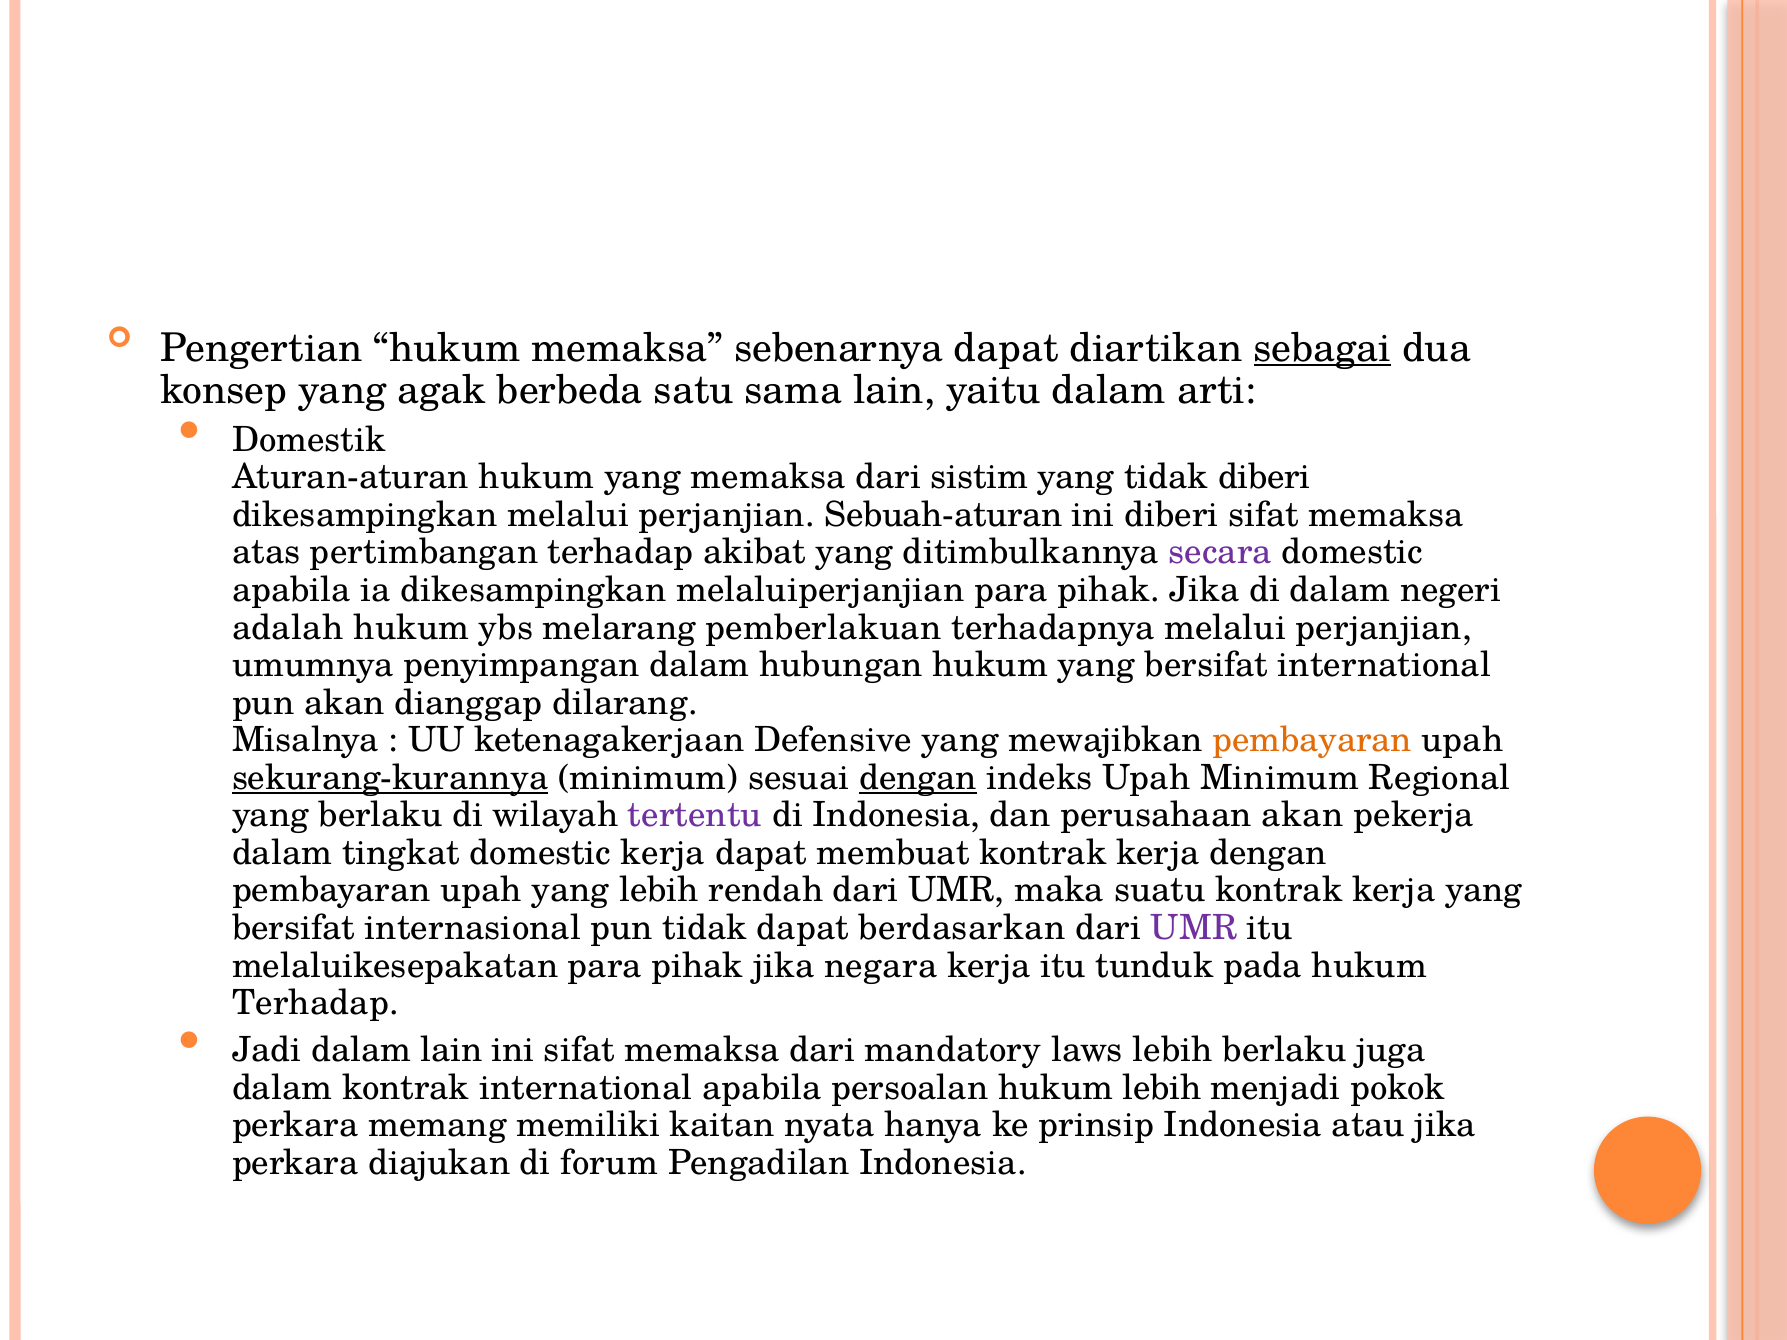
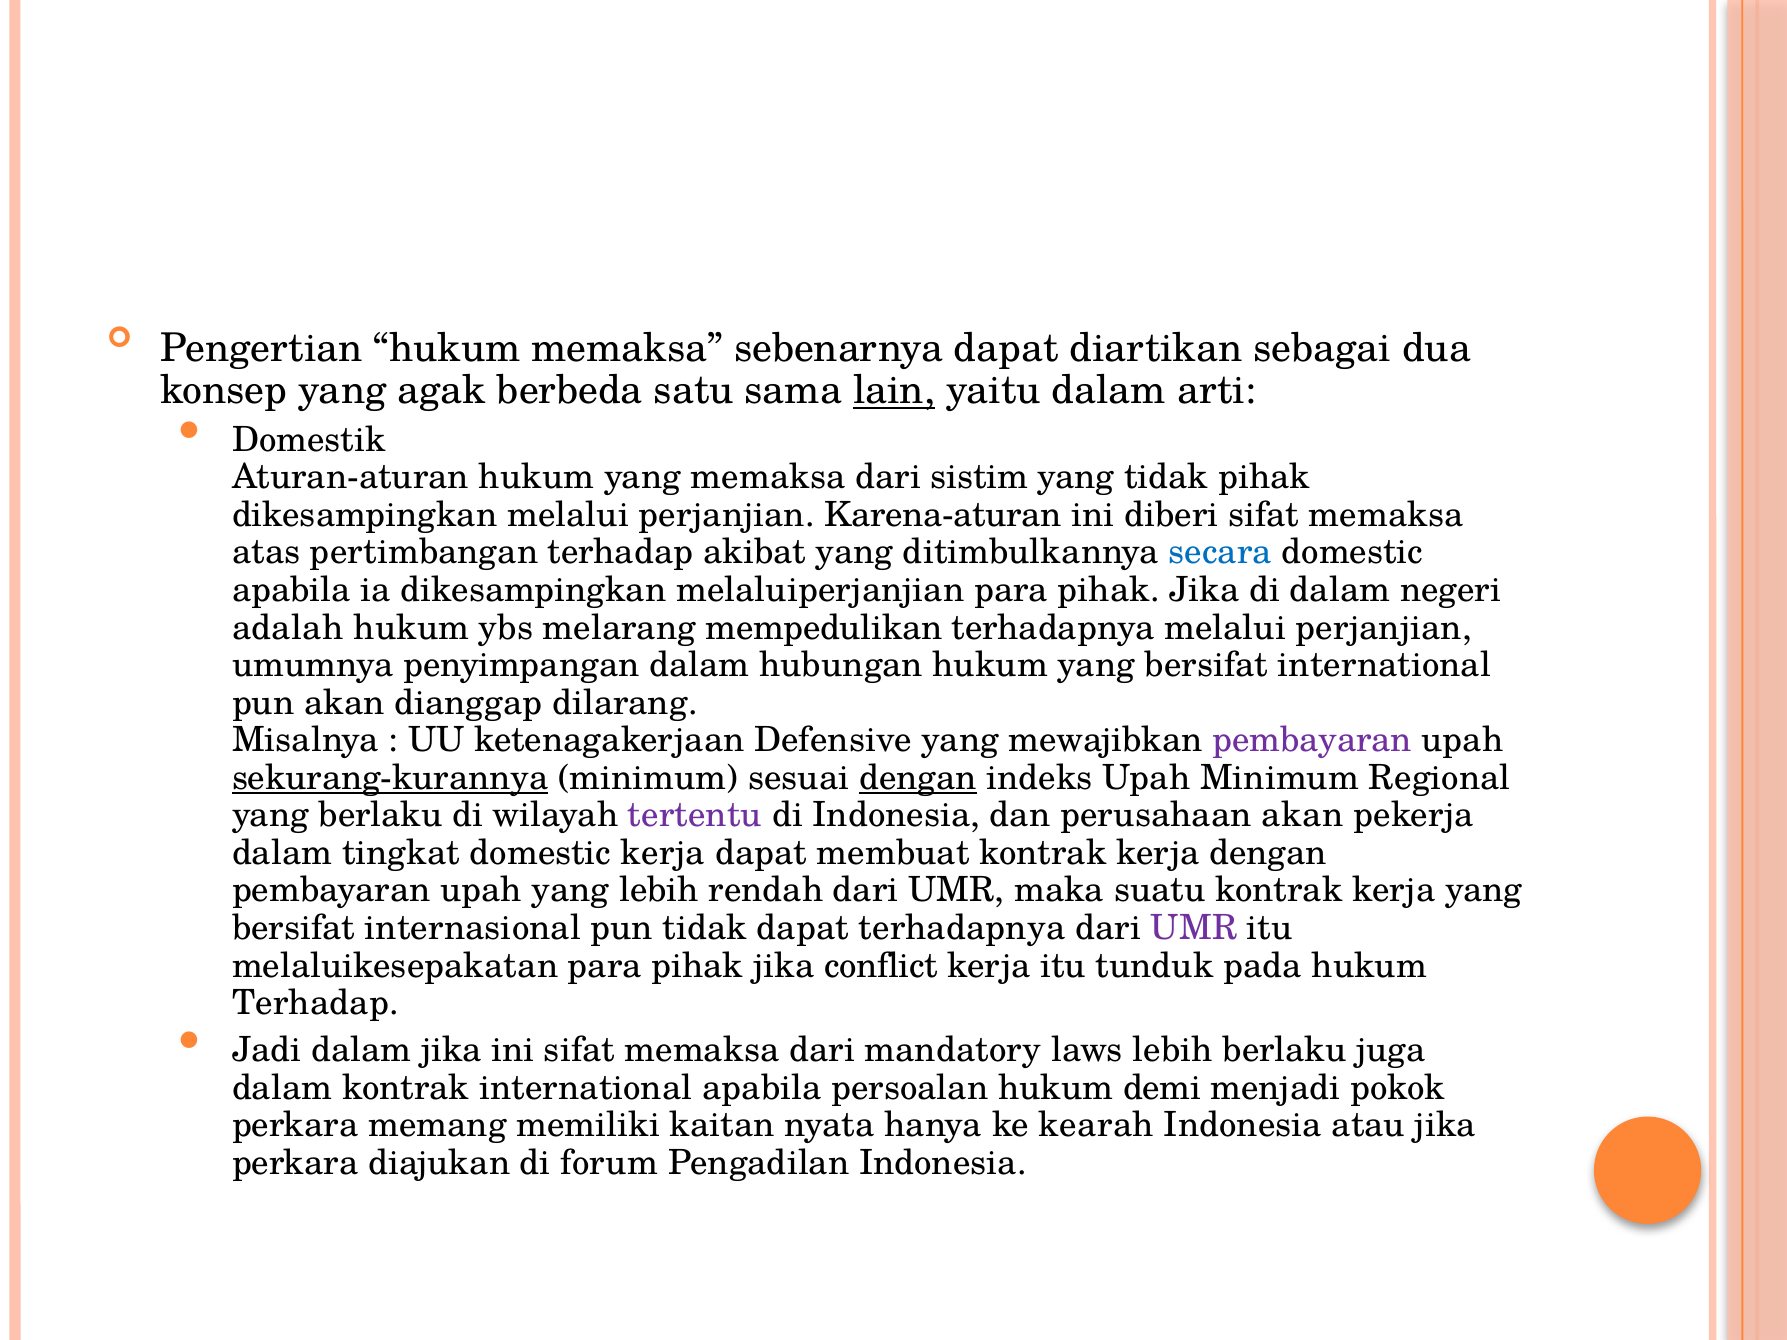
sebagai underline: present -> none
lain at (894, 391) underline: none -> present
tidak diberi: diberi -> pihak
Sebuah-aturan: Sebuah-aturan -> Karena-aturan
secara colour: purple -> blue
pemberlakuan: pemberlakuan -> mempedulikan
pembayaran at (1312, 740) colour: orange -> purple
dapat berdasarkan: berdasarkan -> terhadapnya
negara: negara -> conflict
dalam lain: lain -> jika
hukum lebih: lebih -> demi
prinsip: prinsip -> kearah
